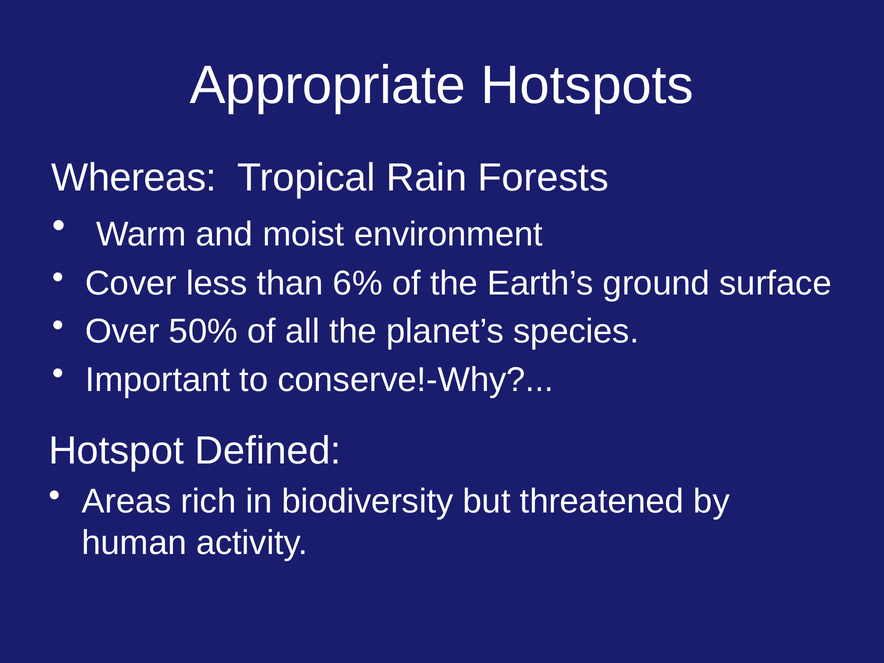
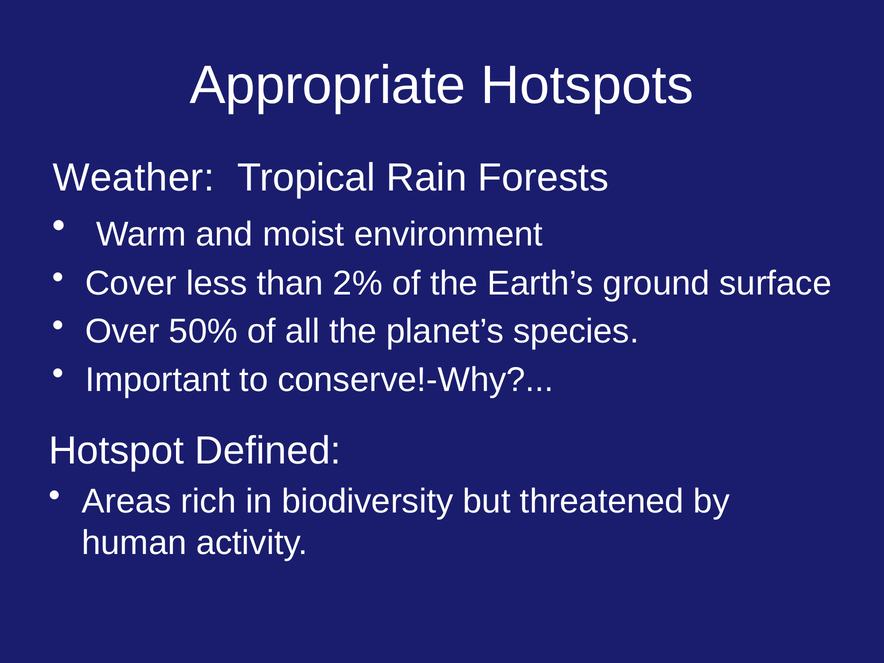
Whereas: Whereas -> Weather
6%: 6% -> 2%
